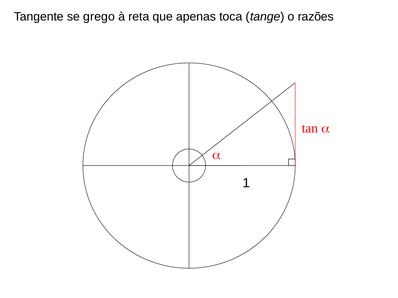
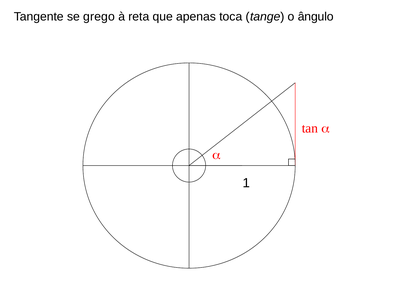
razões: razões -> ângulo
